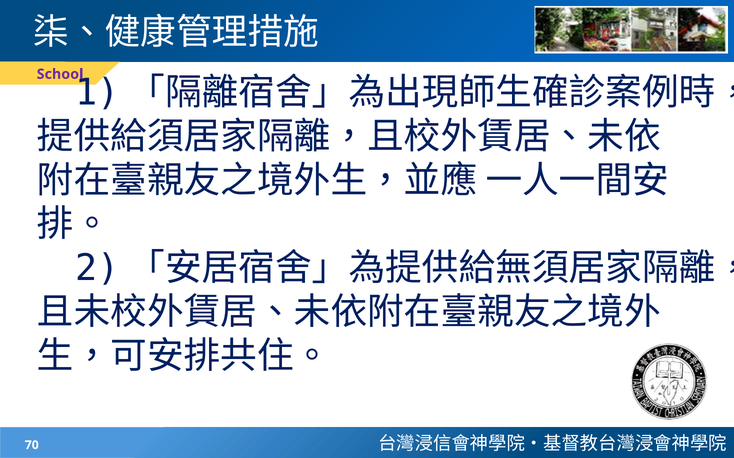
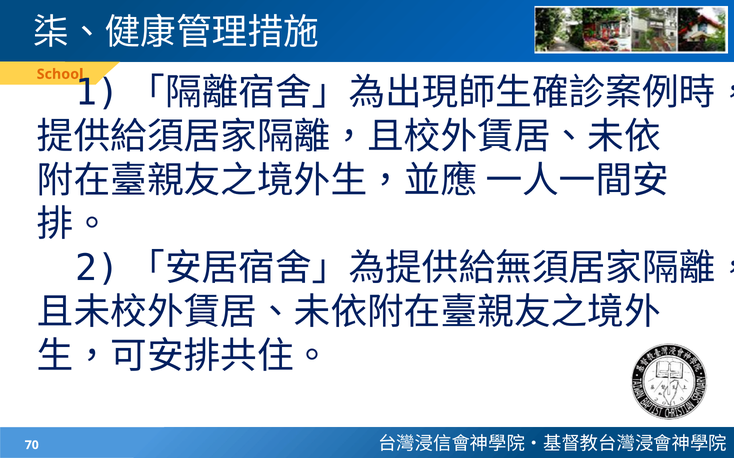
School colour: purple -> orange
